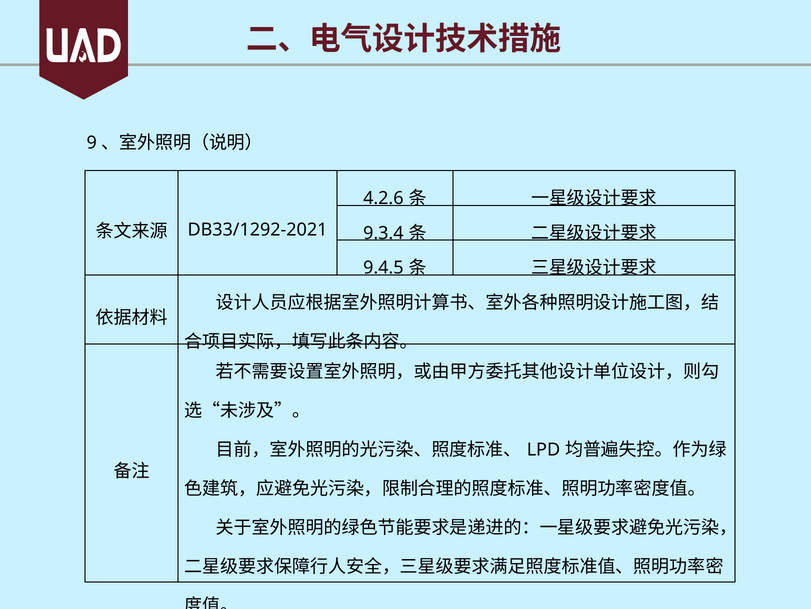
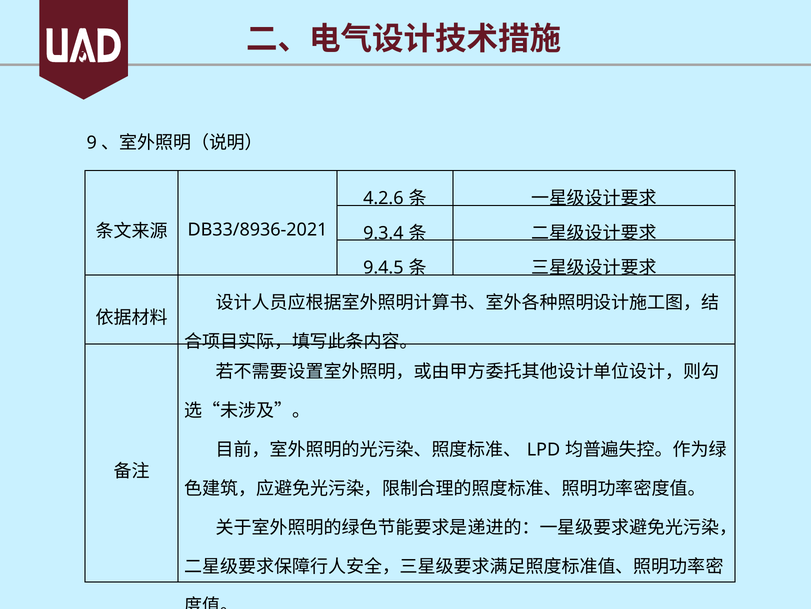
DB33/1292-2021: DB33/1292-2021 -> DB33/8936-2021
